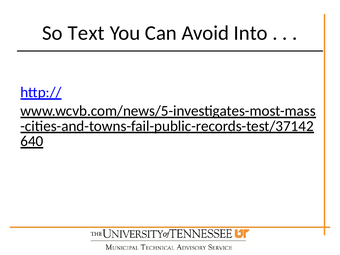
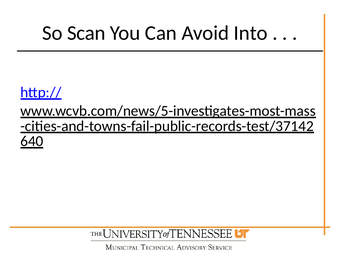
Text: Text -> Scan
